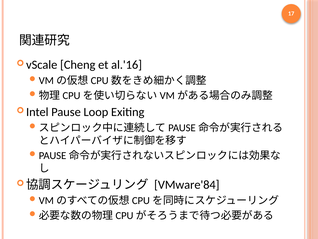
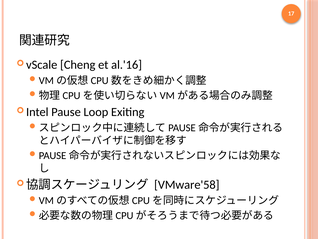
VMware'84: VMware'84 -> VMware'58
